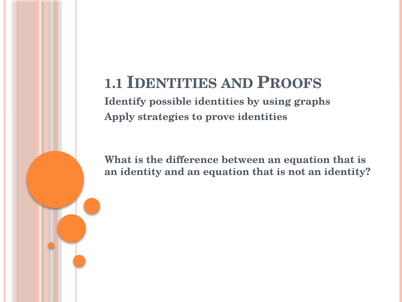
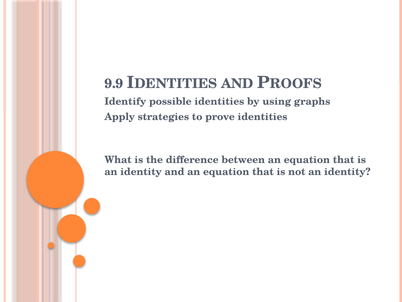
1.1: 1.1 -> 9.9
